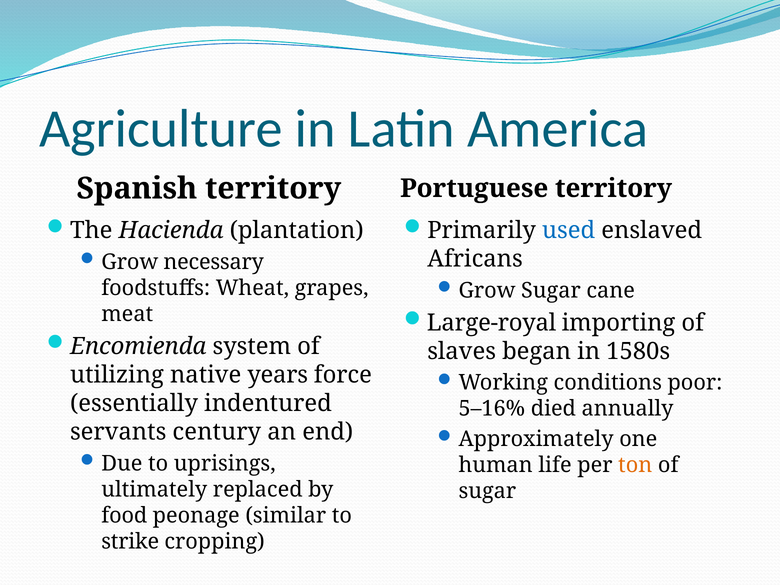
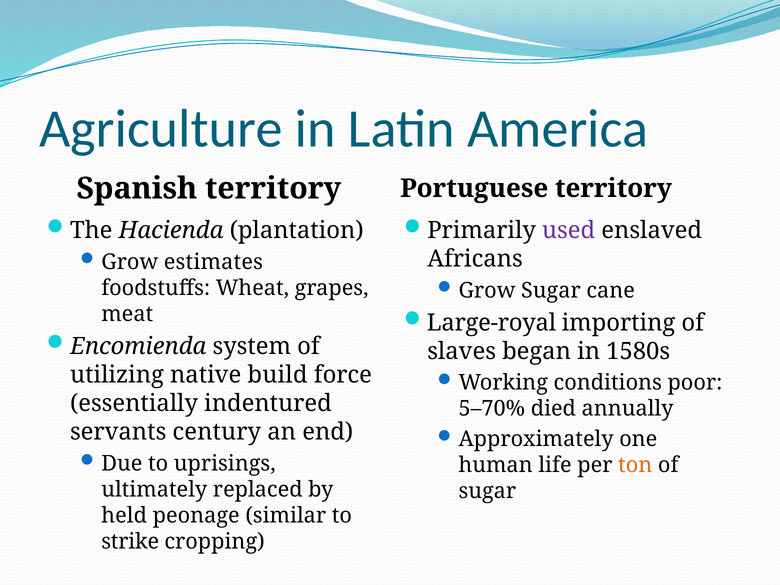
used colour: blue -> purple
necessary: necessary -> estimates
years: years -> build
5–16%: 5–16% -> 5–70%
food: food -> held
